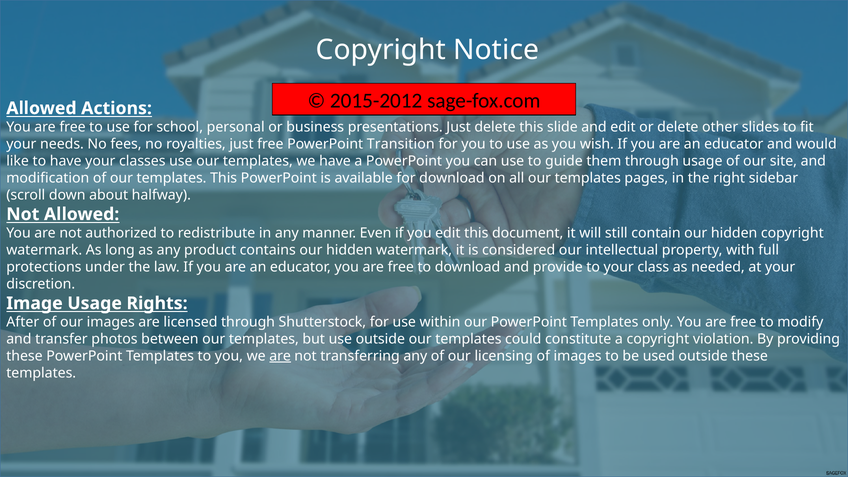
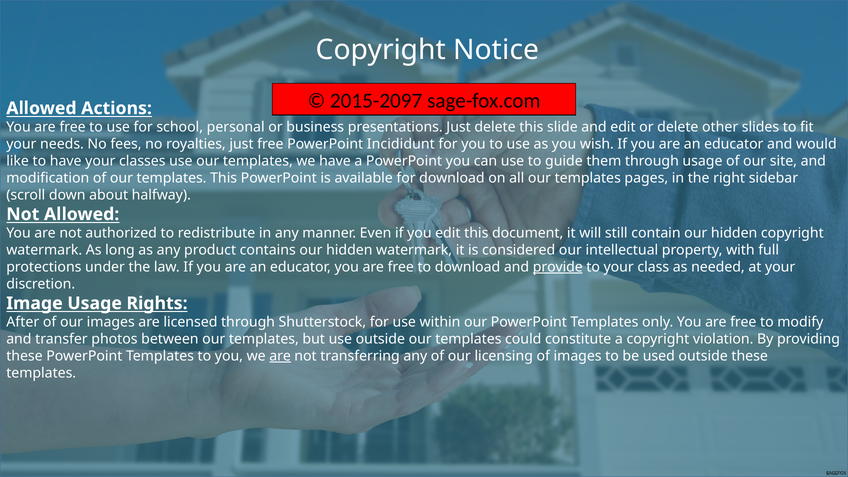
2015-2012: 2015-2012 -> 2015-2097
Transition: Transition -> Incididunt
provide underline: none -> present
